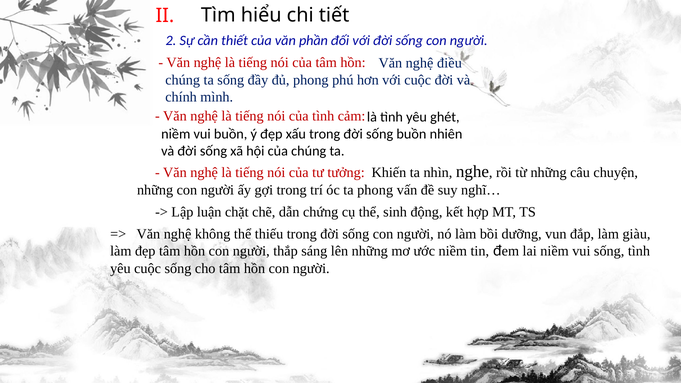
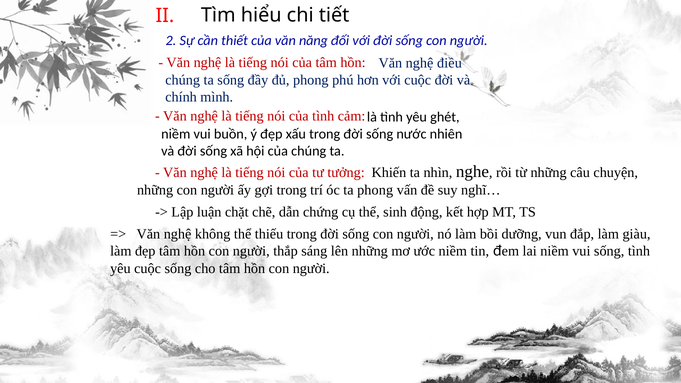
phần: phần -> năng
sống buồn: buồn -> nước
